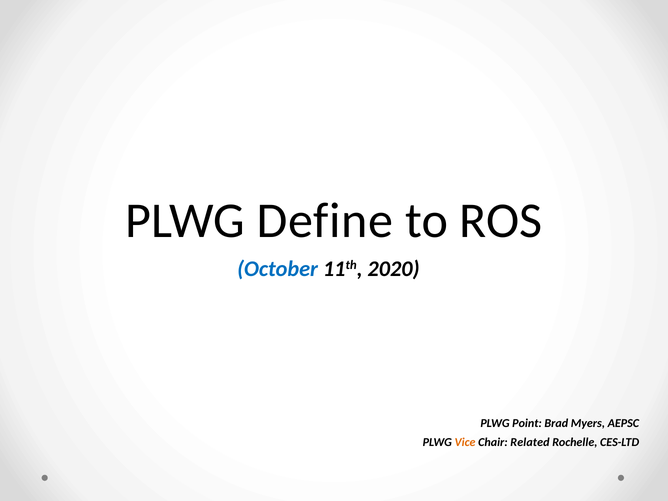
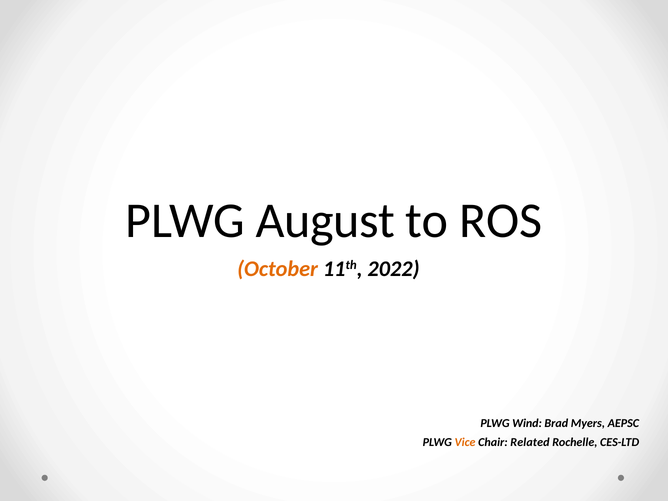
Define: Define -> August
October colour: blue -> orange
2020: 2020 -> 2022
Point: Point -> Wind
